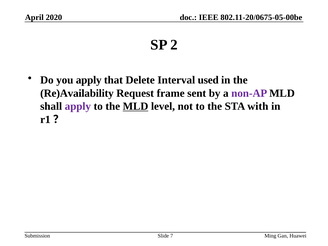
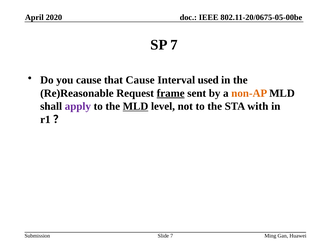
SP 2: 2 -> 7
you apply: apply -> cause
that Delete: Delete -> Cause
Re)Availability: Re)Availability -> Re)Reasonable
frame underline: none -> present
non-AP colour: purple -> orange
